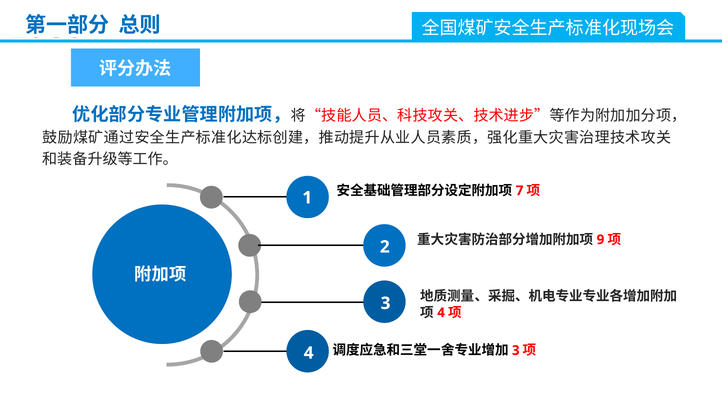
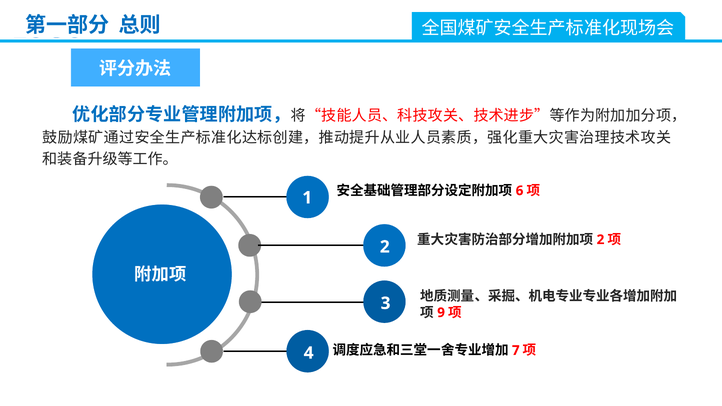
7: 7 -> 6
9 at (600, 240): 9 -> 2
4 at (441, 313): 4 -> 9
3 at (516, 350): 3 -> 7
